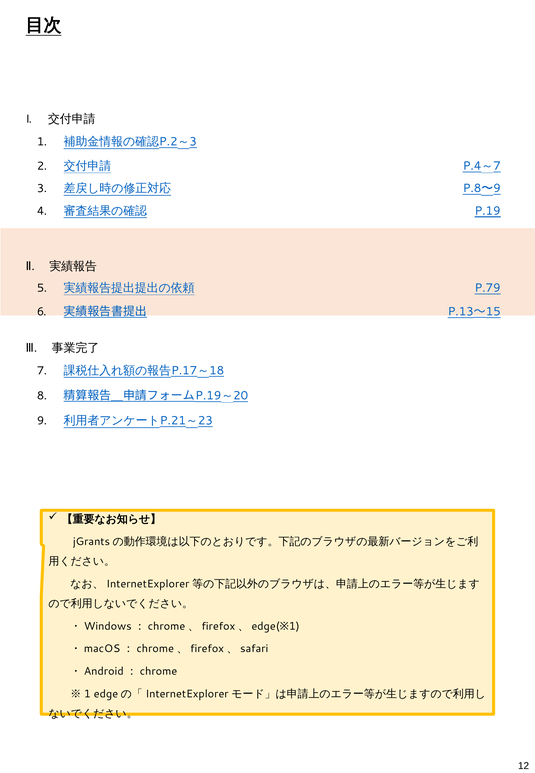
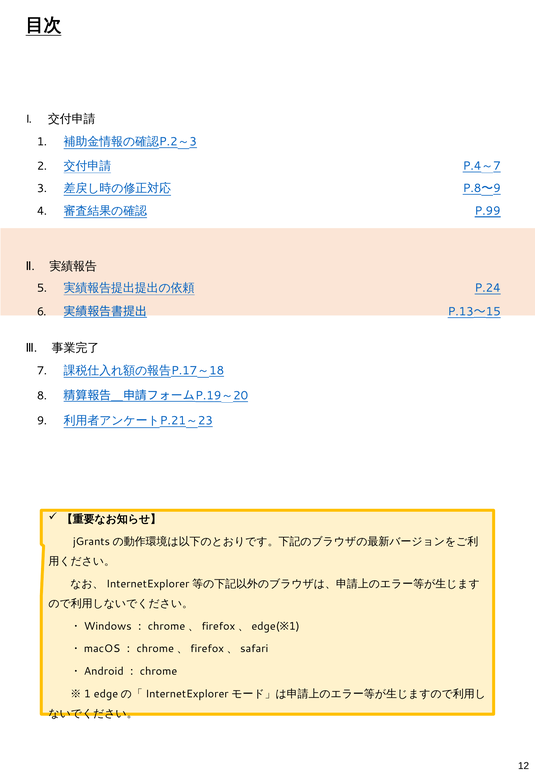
P.19: P.19 -> P.99
P.79: P.79 -> P.24
